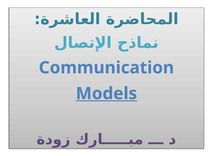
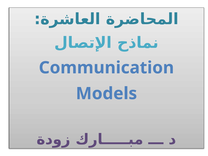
Models underline: present -> none
